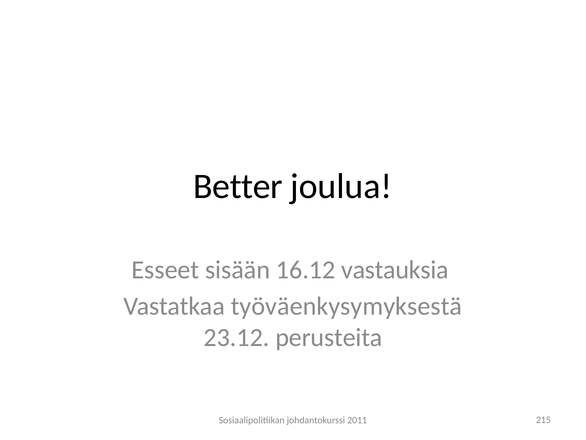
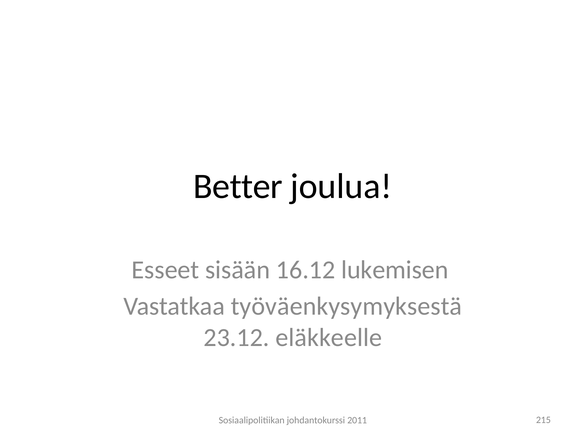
vastauksia: vastauksia -> lukemisen
perusteita: perusteita -> eläkkeelle
